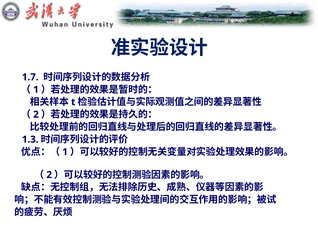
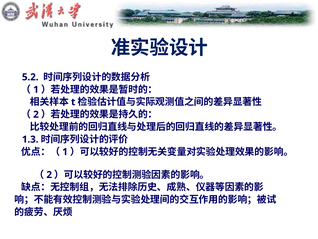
1.7: 1.7 -> 5.2
